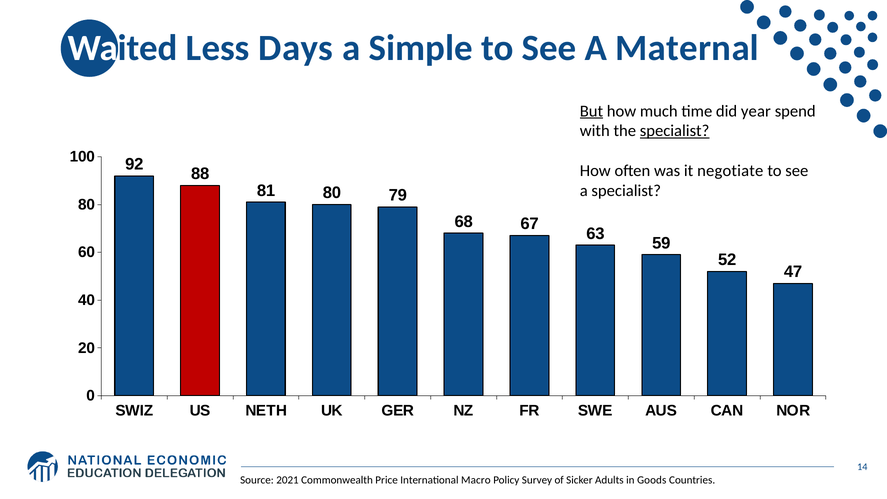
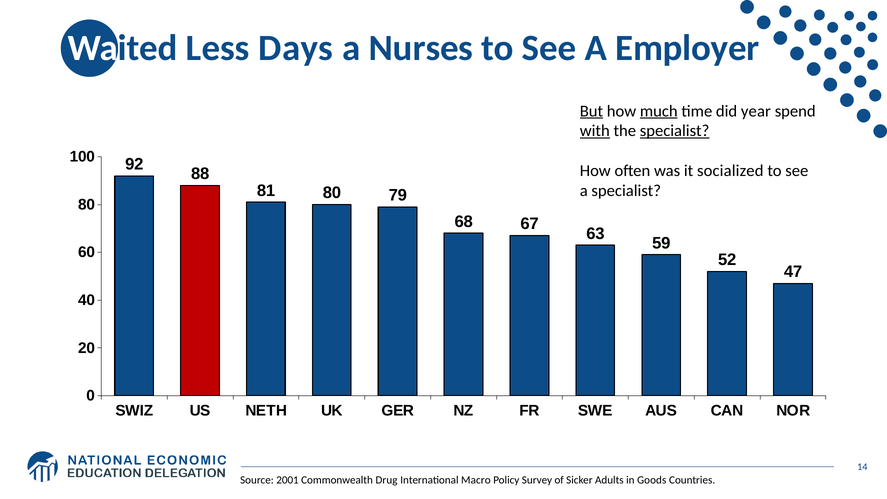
Simple: Simple -> Nurses
Maternal: Maternal -> Employer
much underline: none -> present
with underline: none -> present
negotiate: negotiate -> socialized
2021: 2021 -> 2001
Price: Price -> Drug
